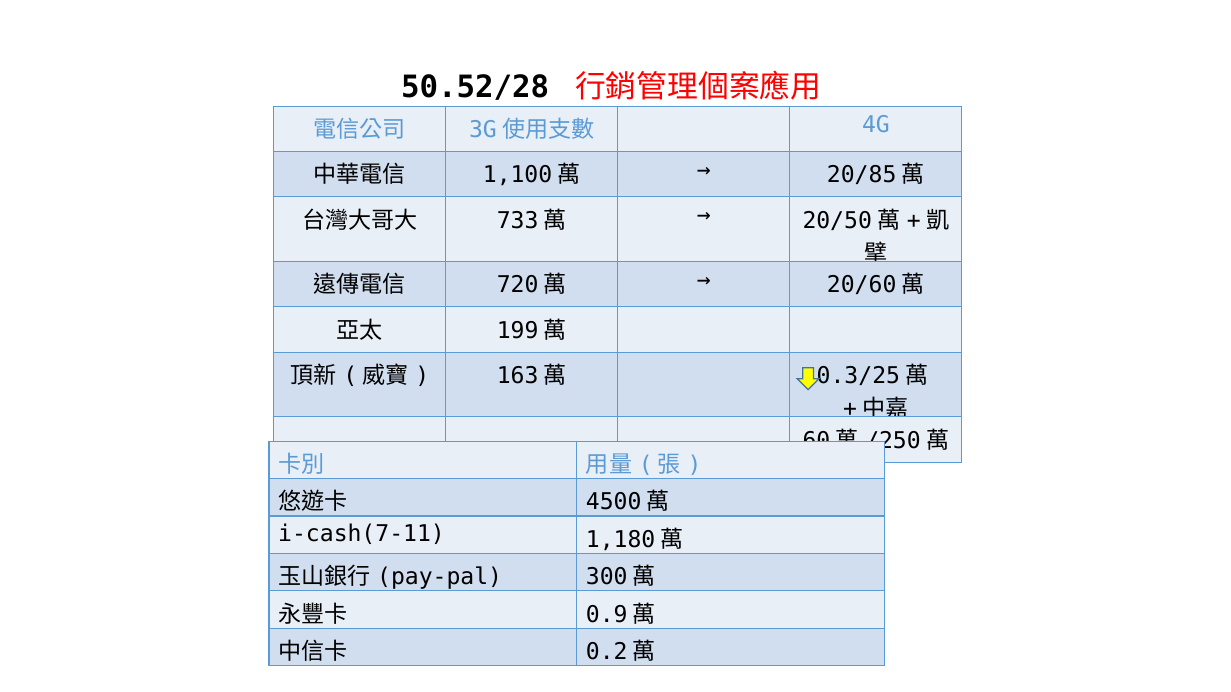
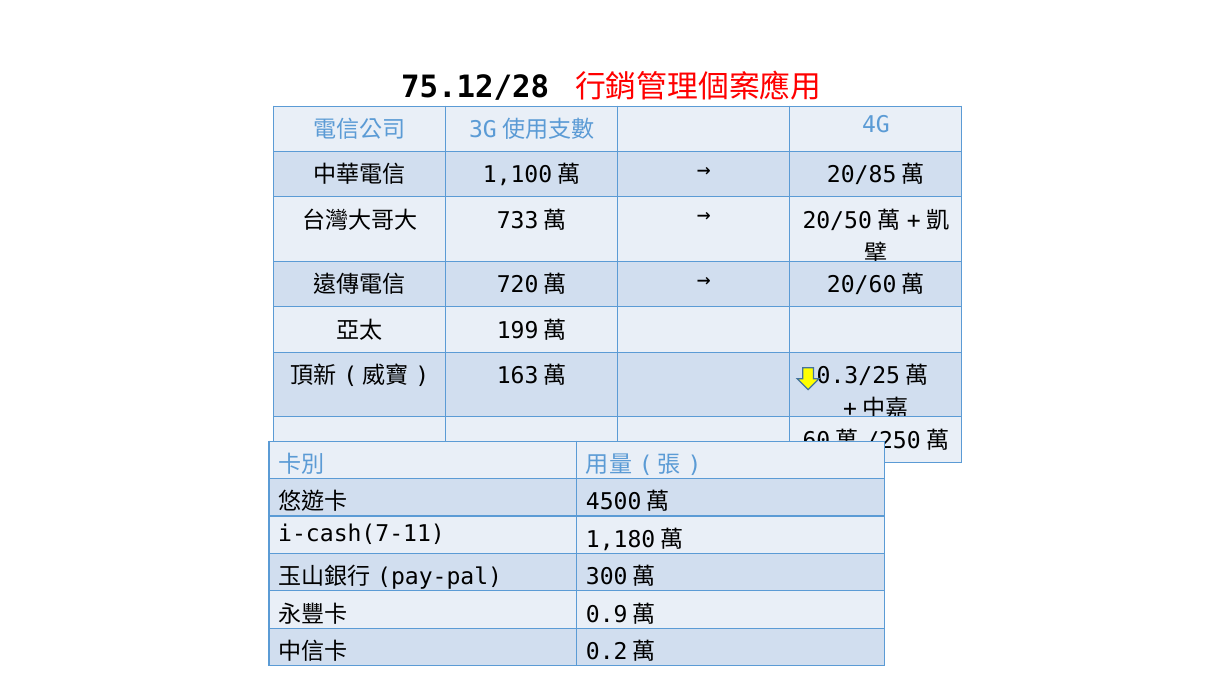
50.52/28: 50.52/28 -> 75.12/28
